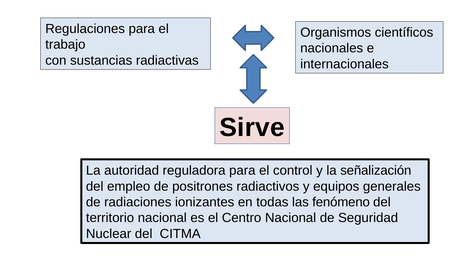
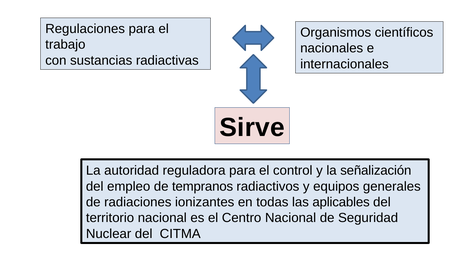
positrones: positrones -> tempranos
fenómeno: fenómeno -> aplicables
